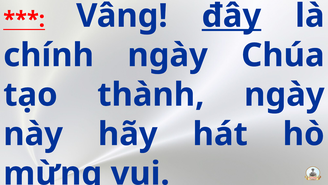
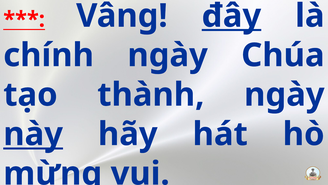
này underline: none -> present
